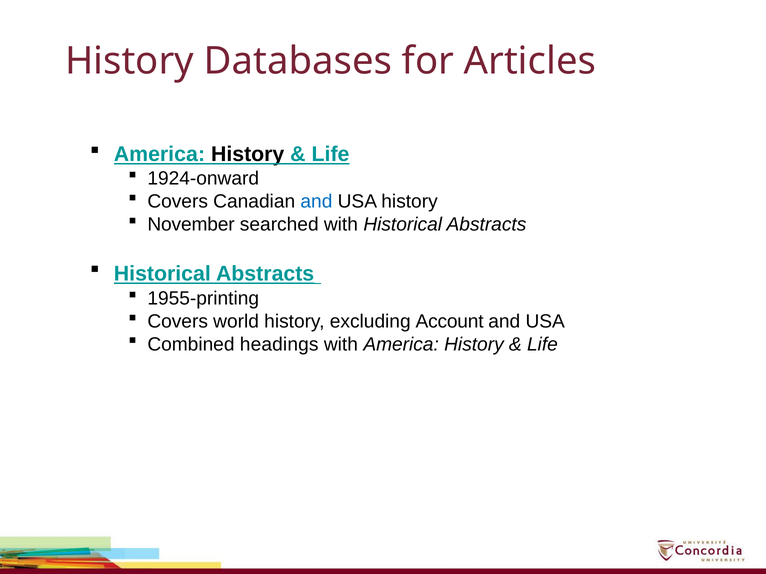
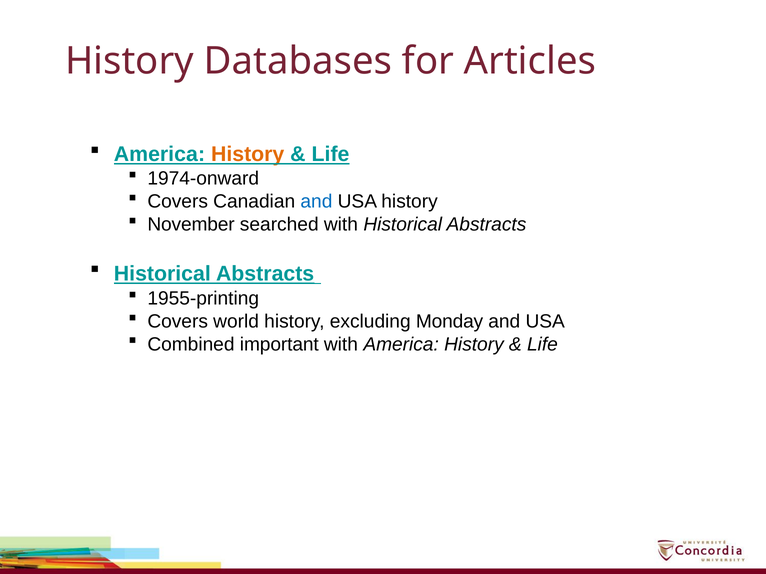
History at (248, 155) colour: black -> orange
1924-onward: 1924-onward -> 1974-onward
Account: Account -> Monday
headings: headings -> important
